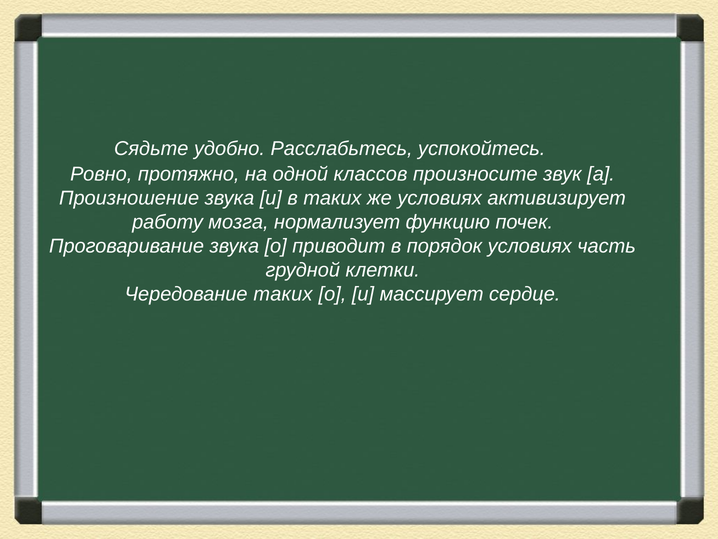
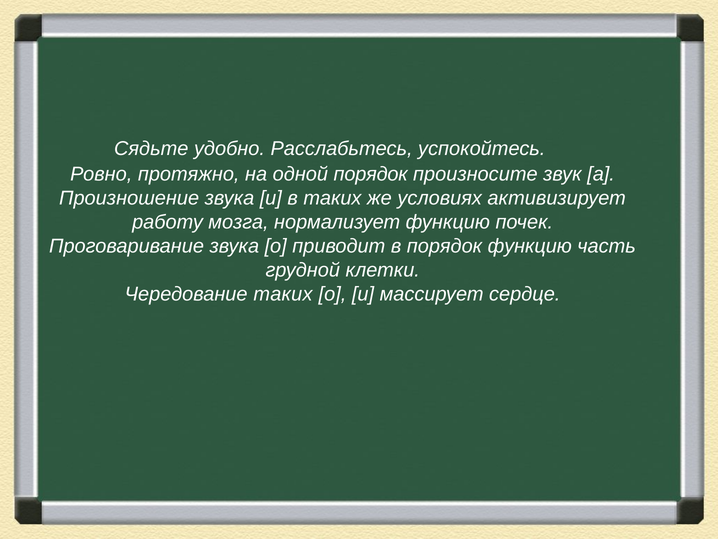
одной классов: классов -> порядок
порядок условиях: условиях -> функцию
